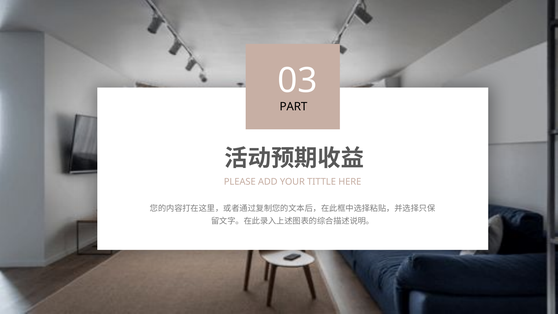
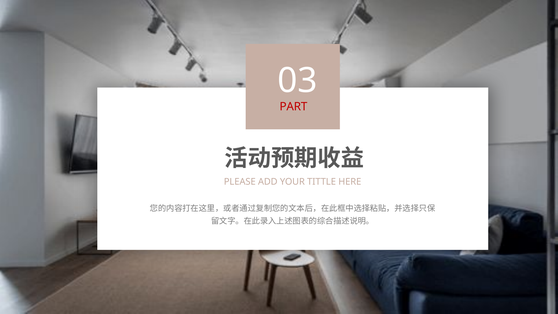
PART colour: black -> red
